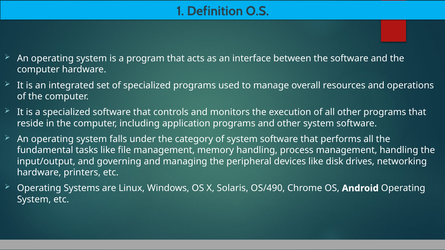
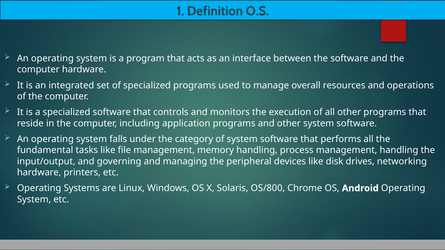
OS/490: OS/490 -> OS/800
